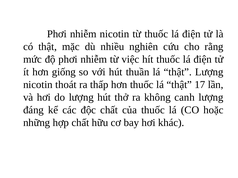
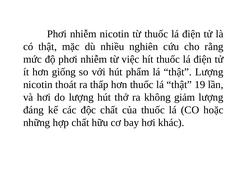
thuần: thuần -> phẩm
17: 17 -> 19
canh: canh -> giảm
